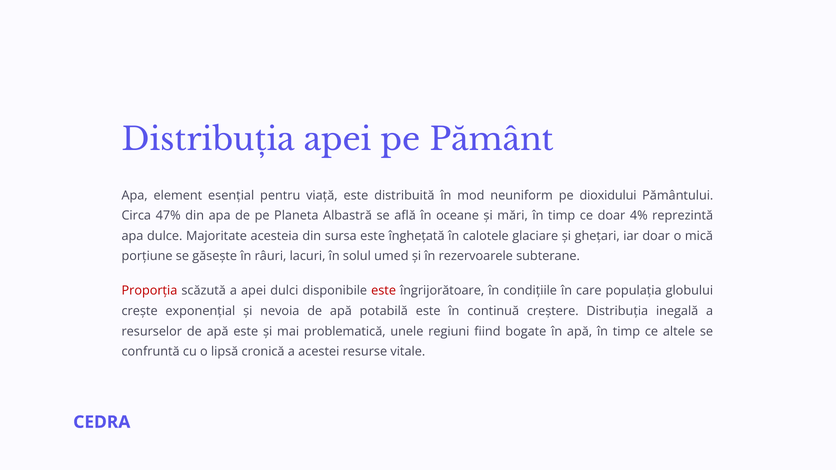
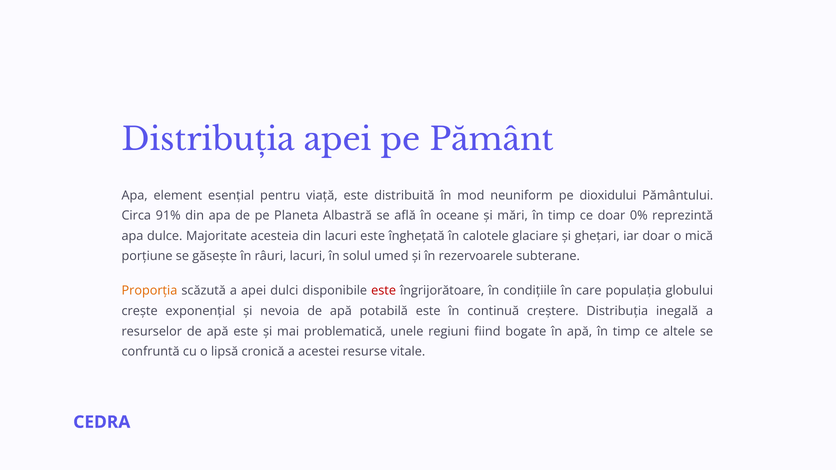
47%: 47% -> 91%
4%: 4% -> 0%
din sursa: sursa -> lacuri
Proporția colour: red -> orange
